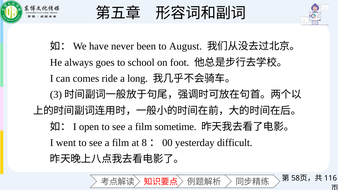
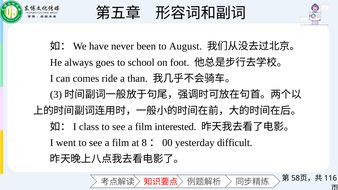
long: long -> than
open: open -> class
sometime: sometime -> interested
